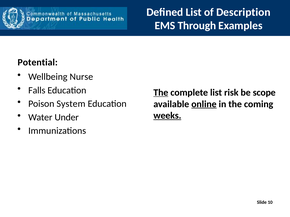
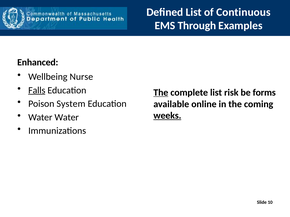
Description: Description -> Continuous
Potential: Potential -> Enhanced
Falls underline: none -> present
scope: scope -> forms
online underline: present -> none
Water Under: Under -> Water
